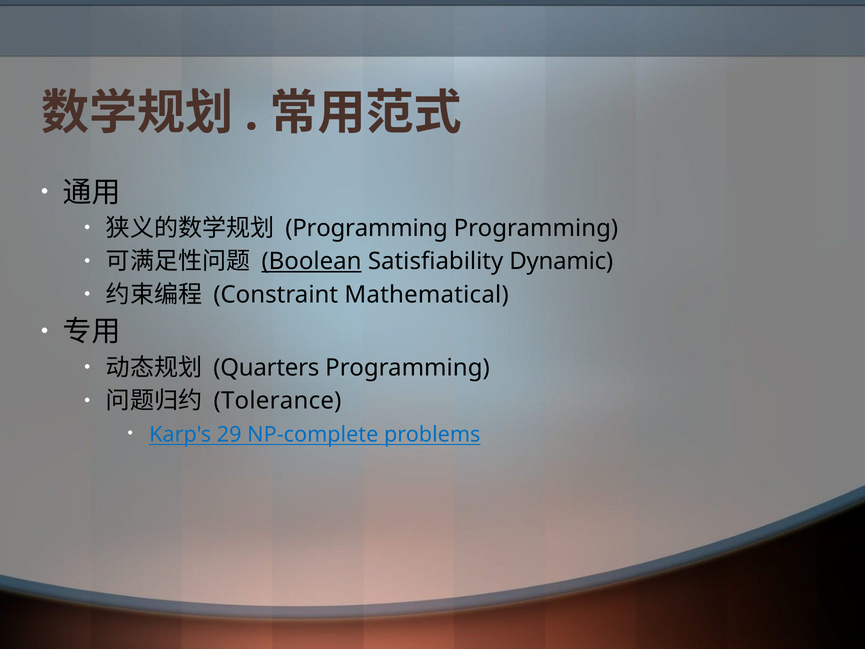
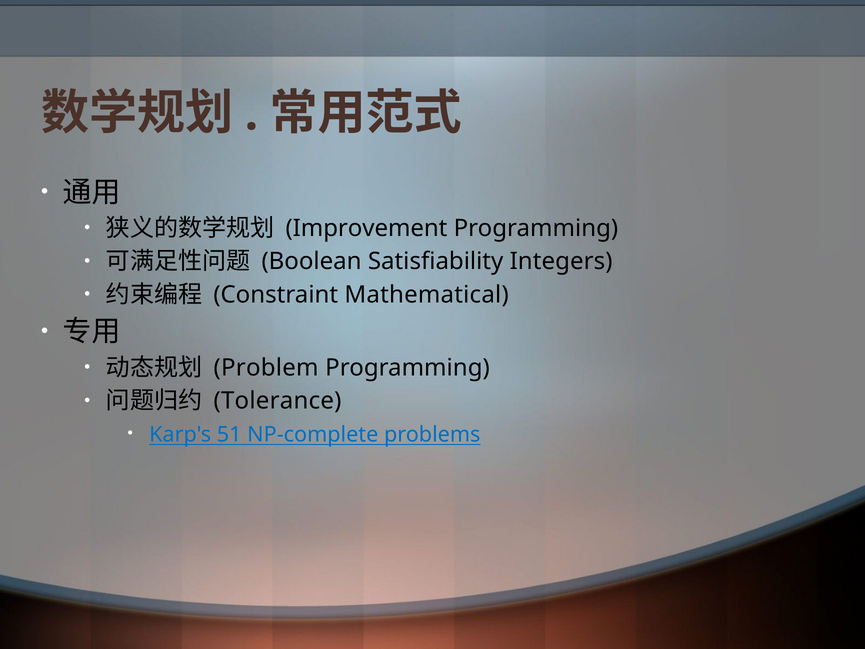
Programming at (367, 228): Programming -> Improvement
Boolean underline: present -> none
Dynamic: Dynamic -> Integers
Quarters: Quarters -> Problem
29: 29 -> 51
